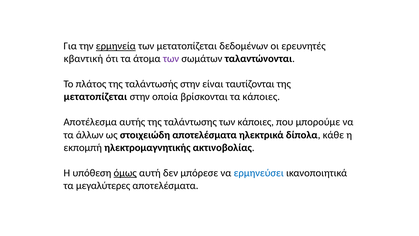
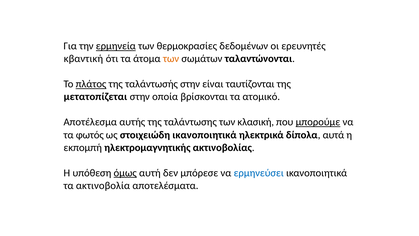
των μετατοπίζεται: μετατοπίζεται -> θερμοκρασίες
των at (171, 59) colour: purple -> orange
πλάτος underline: none -> present
τα κάποιες: κάποιες -> ατομικό
των κάποιες: κάποιες -> κλασική
μπορούμε underline: none -> present
άλλων: άλλων -> φωτός
στοιχειώδη αποτελέσματα: αποτελέσματα -> ικανοποιητικά
κάθε: κάθε -> αυτά
μεγαλύτερες: μεγαλύτερες -> ακτινοβολία
